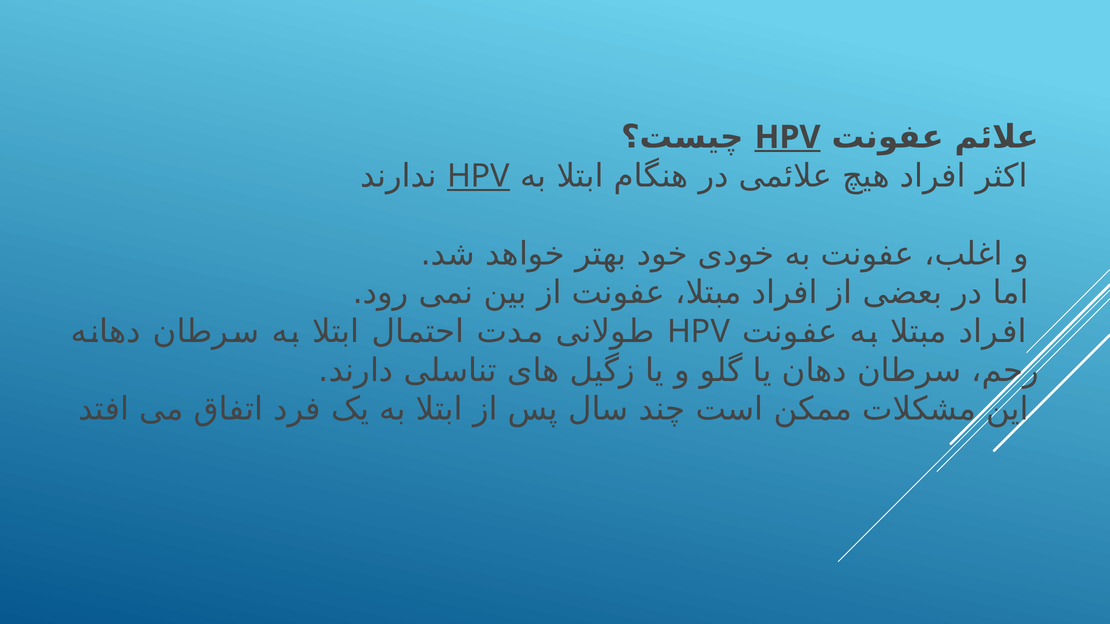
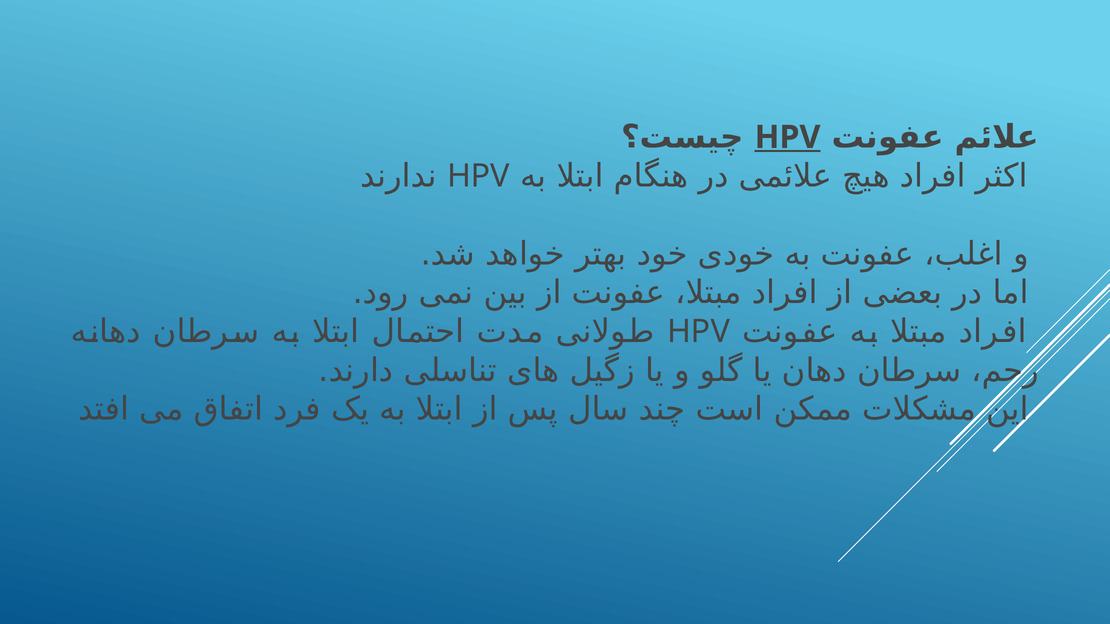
HPV at (478, 176) underline: present -> none
